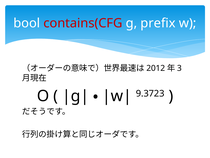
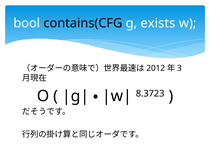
contains(CFG colour: red -> black
prefix: prefix -> exists
9.3723: 9.3723 -> 8.3723
